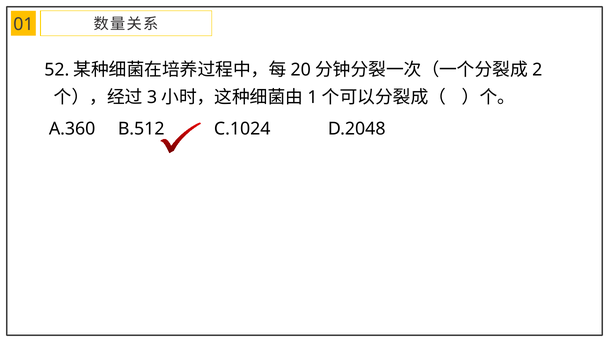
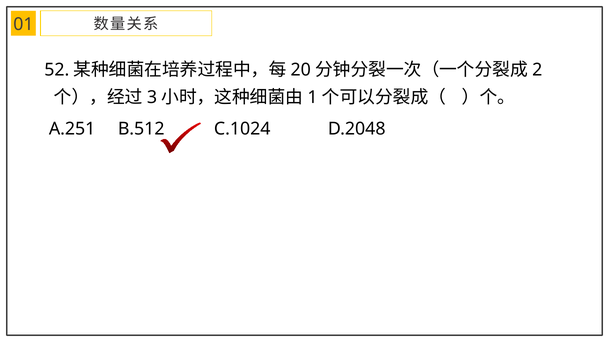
A.360: A.360 -> A.251
